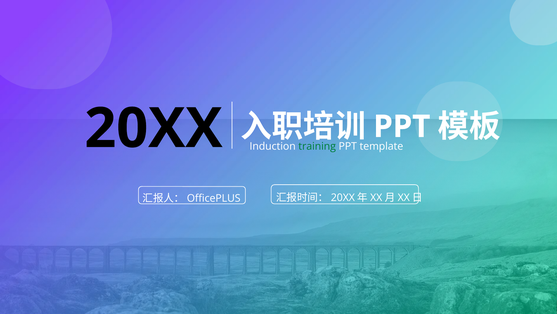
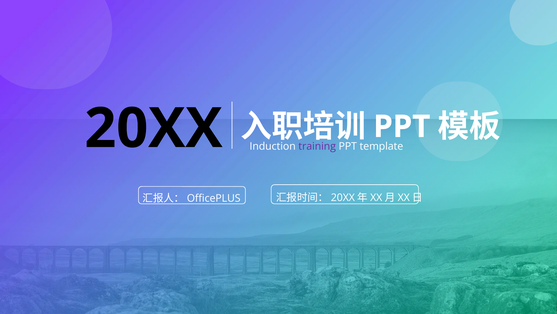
training colour: green -> purple
